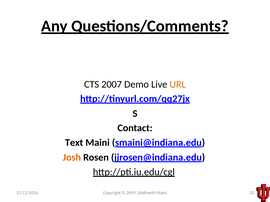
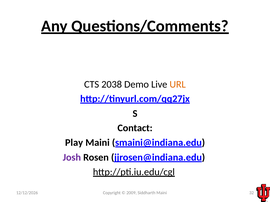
2007: 2007 -> 2038
Text: Text -> Play
Josh colour: orange -> purple
